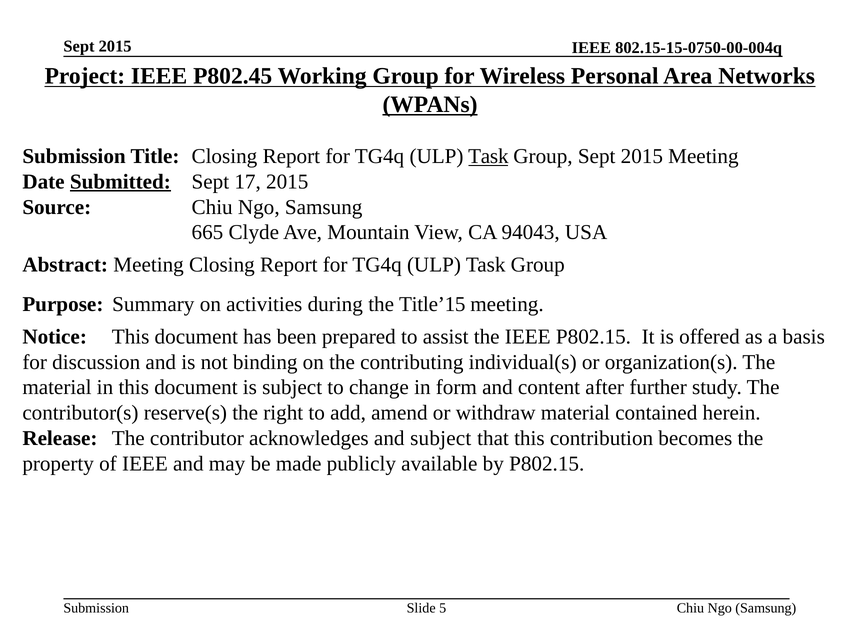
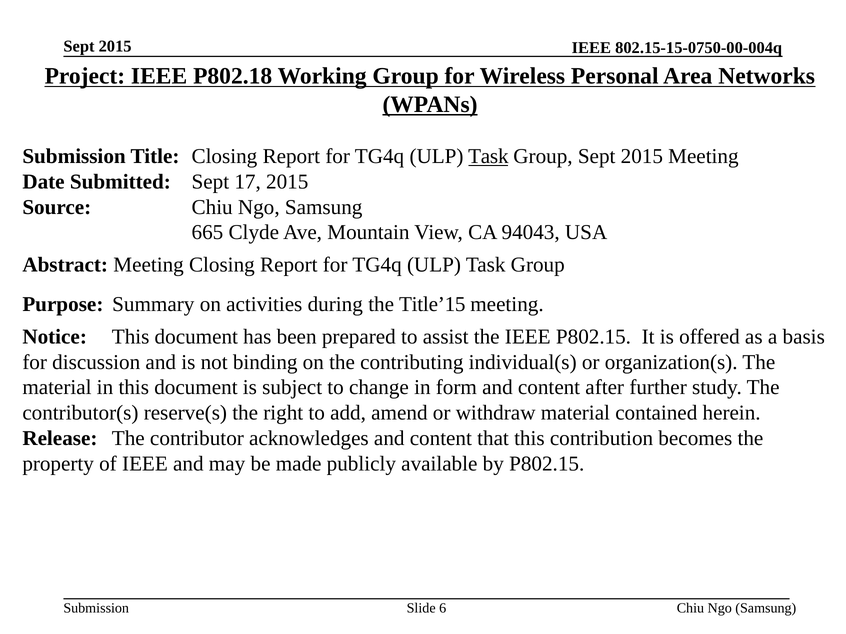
P802.45: P802.45 -> P802.18
Submitted underline: present -> none
acknowledges and subject: subject -> content
5: 5 -> 6
